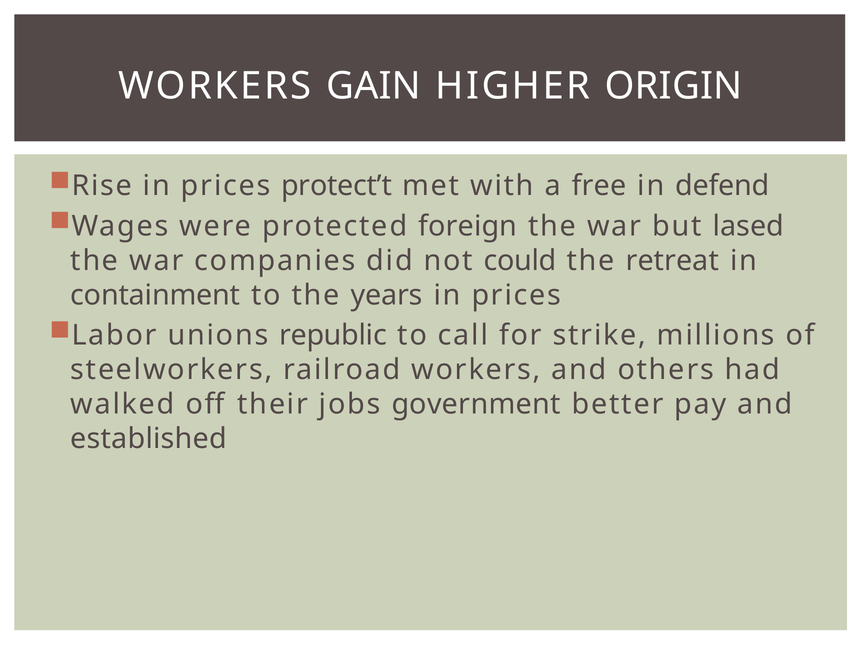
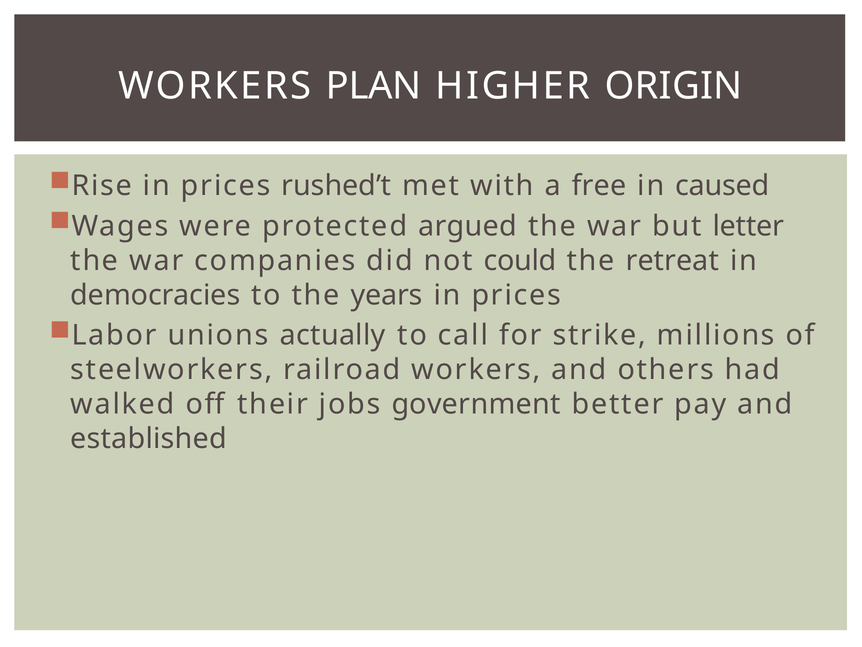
GAIN: GAIN -> PLAN
protect’t: protect’t -> rushed’t
defend: defend -> caused
foreign: foreign -> argued
lased: lased -> letter
containment: containment -> democracies
republic: republic -> actually
